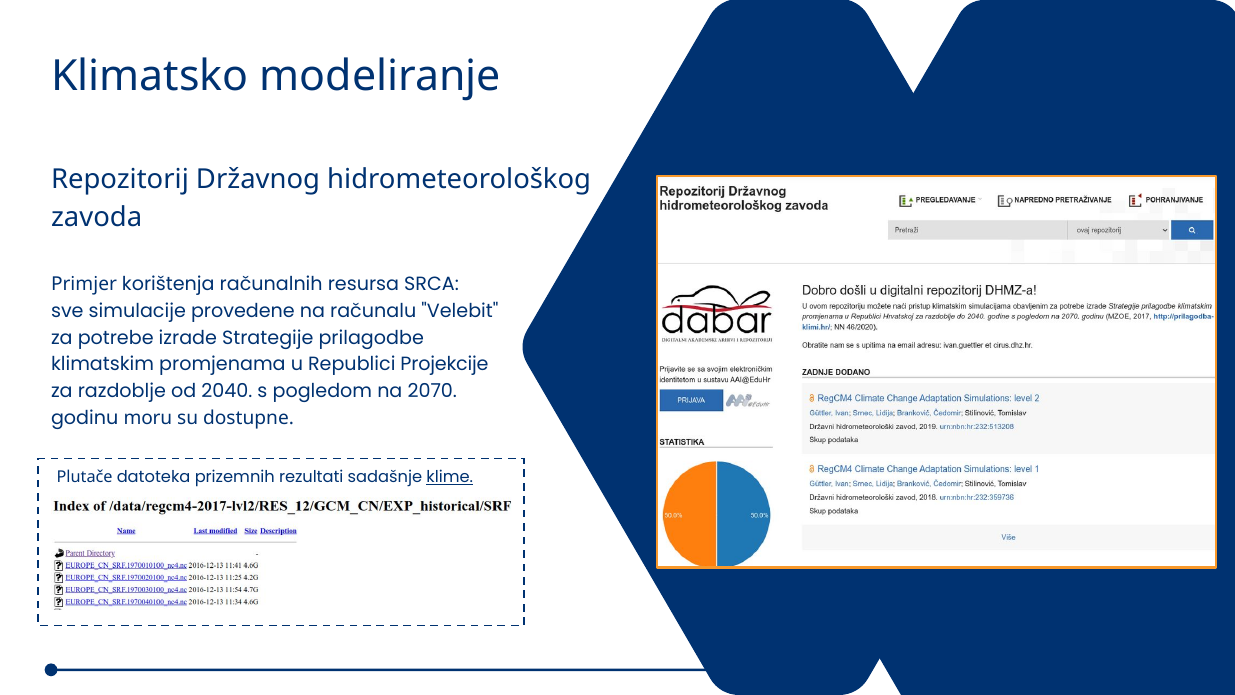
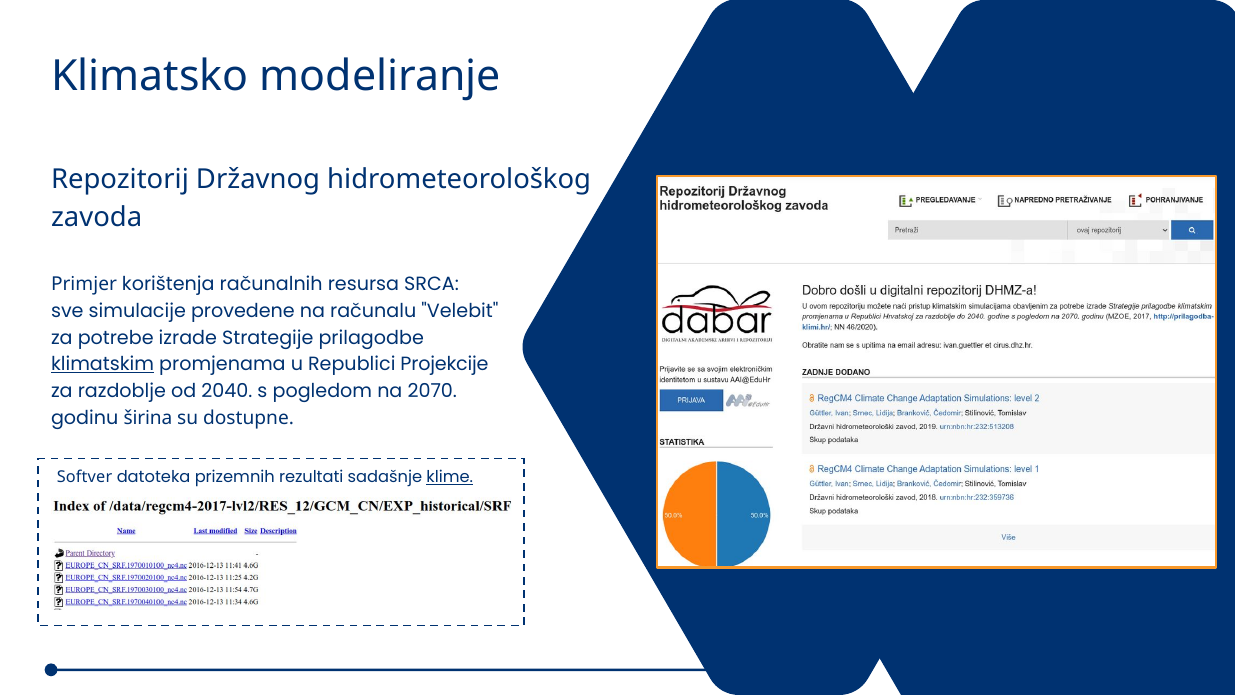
klimatskim underline: none -> present
moru: moru -> širina
Plutače: Plutače -> Softver
